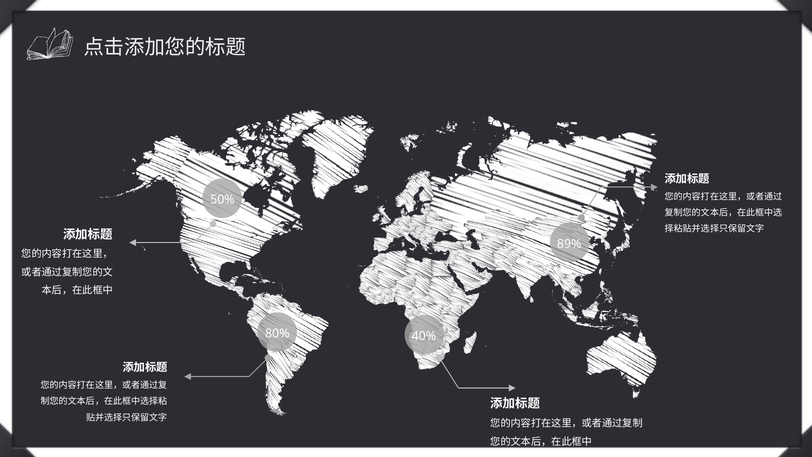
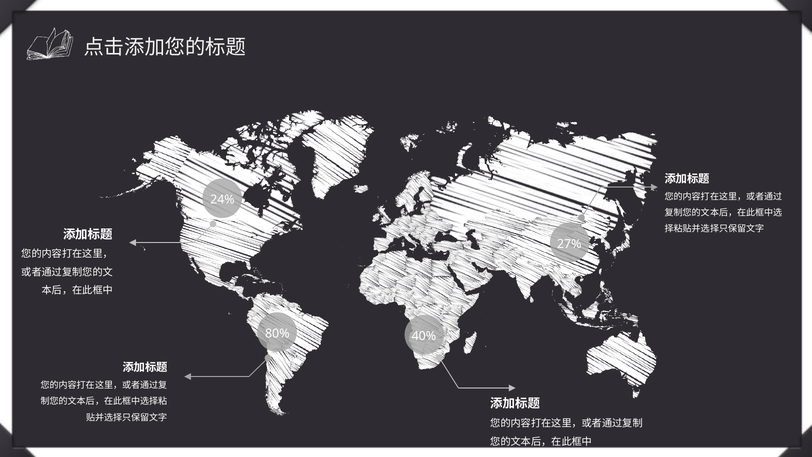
50%: 50% -> 24%
89%: 89% -> 27%
